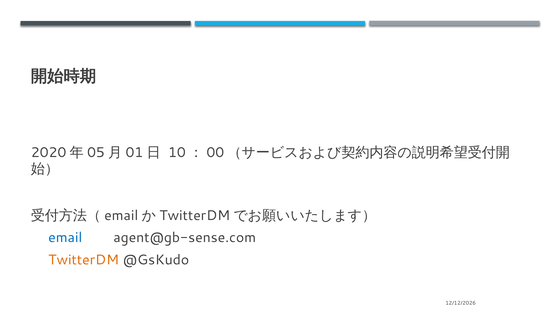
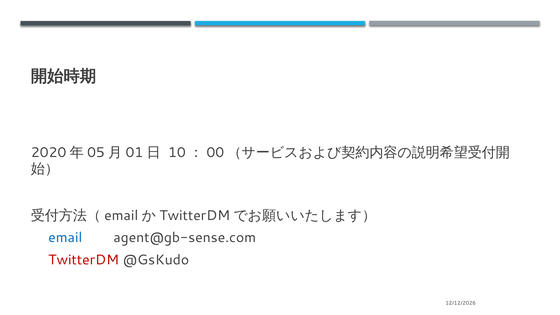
TwitterDM colour: orange -> red
